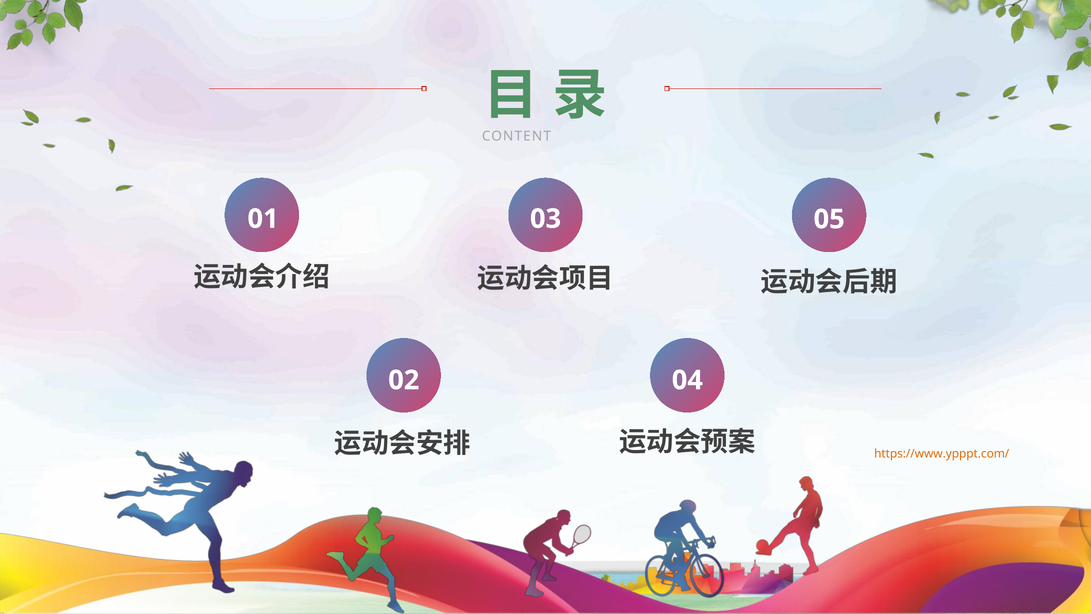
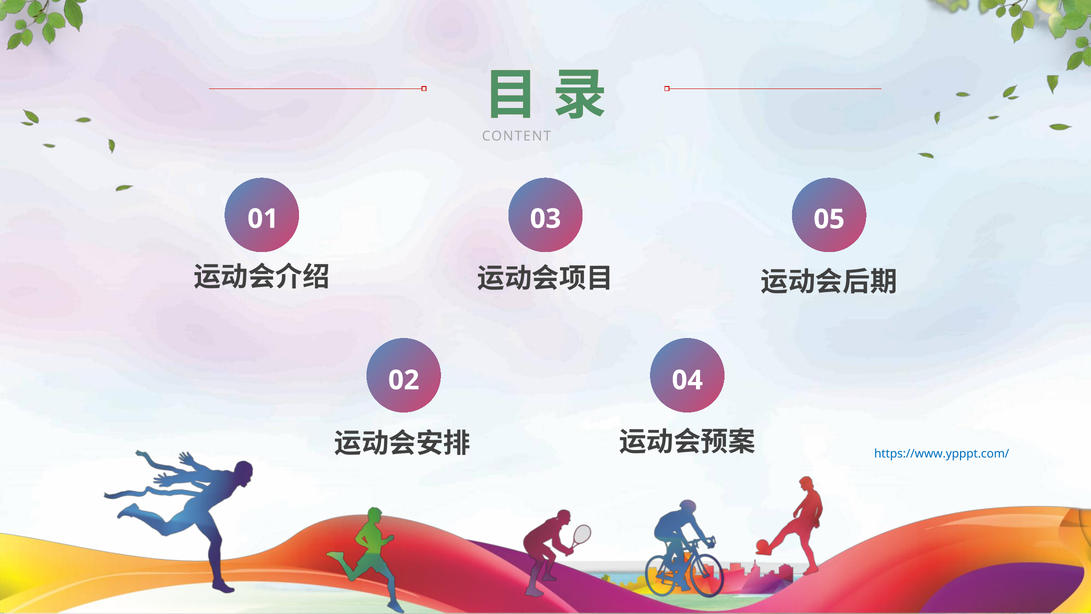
https://www.ypppt.com/ colour: orange -> blue
